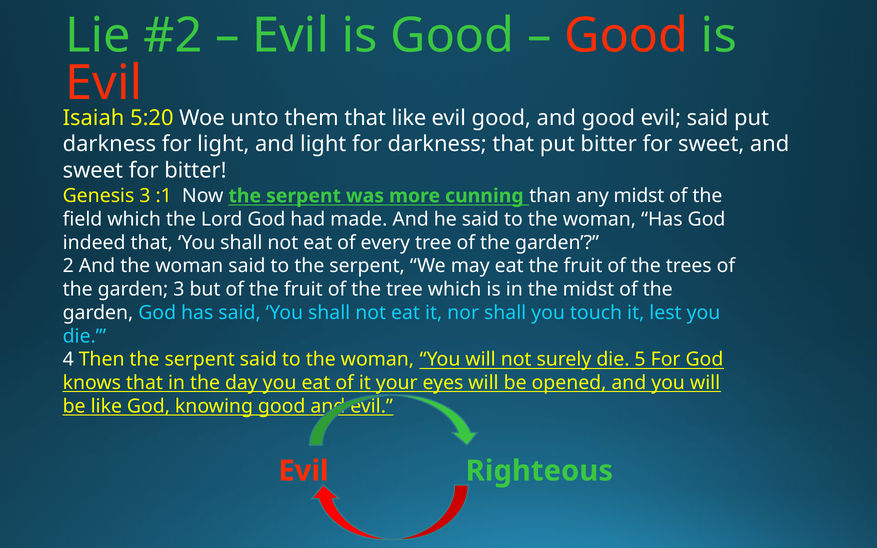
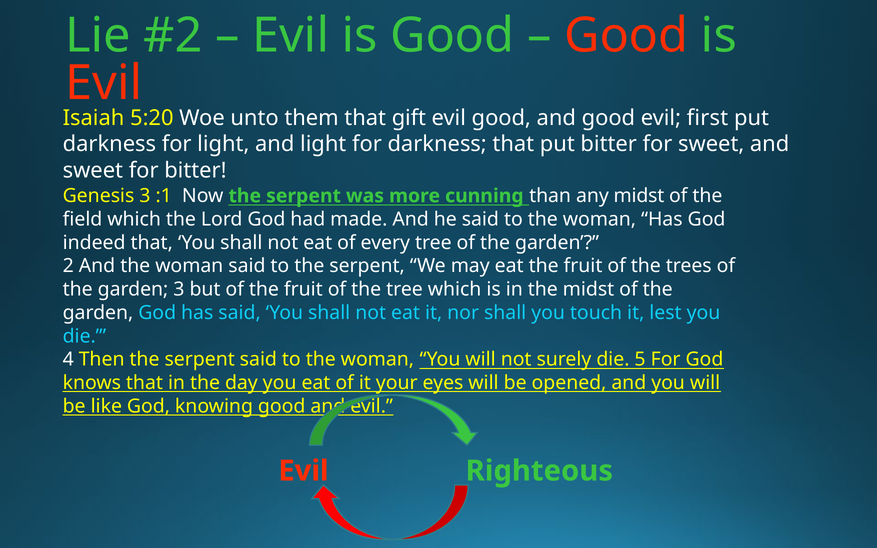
that like: like -> gift
evil said: said -> first
